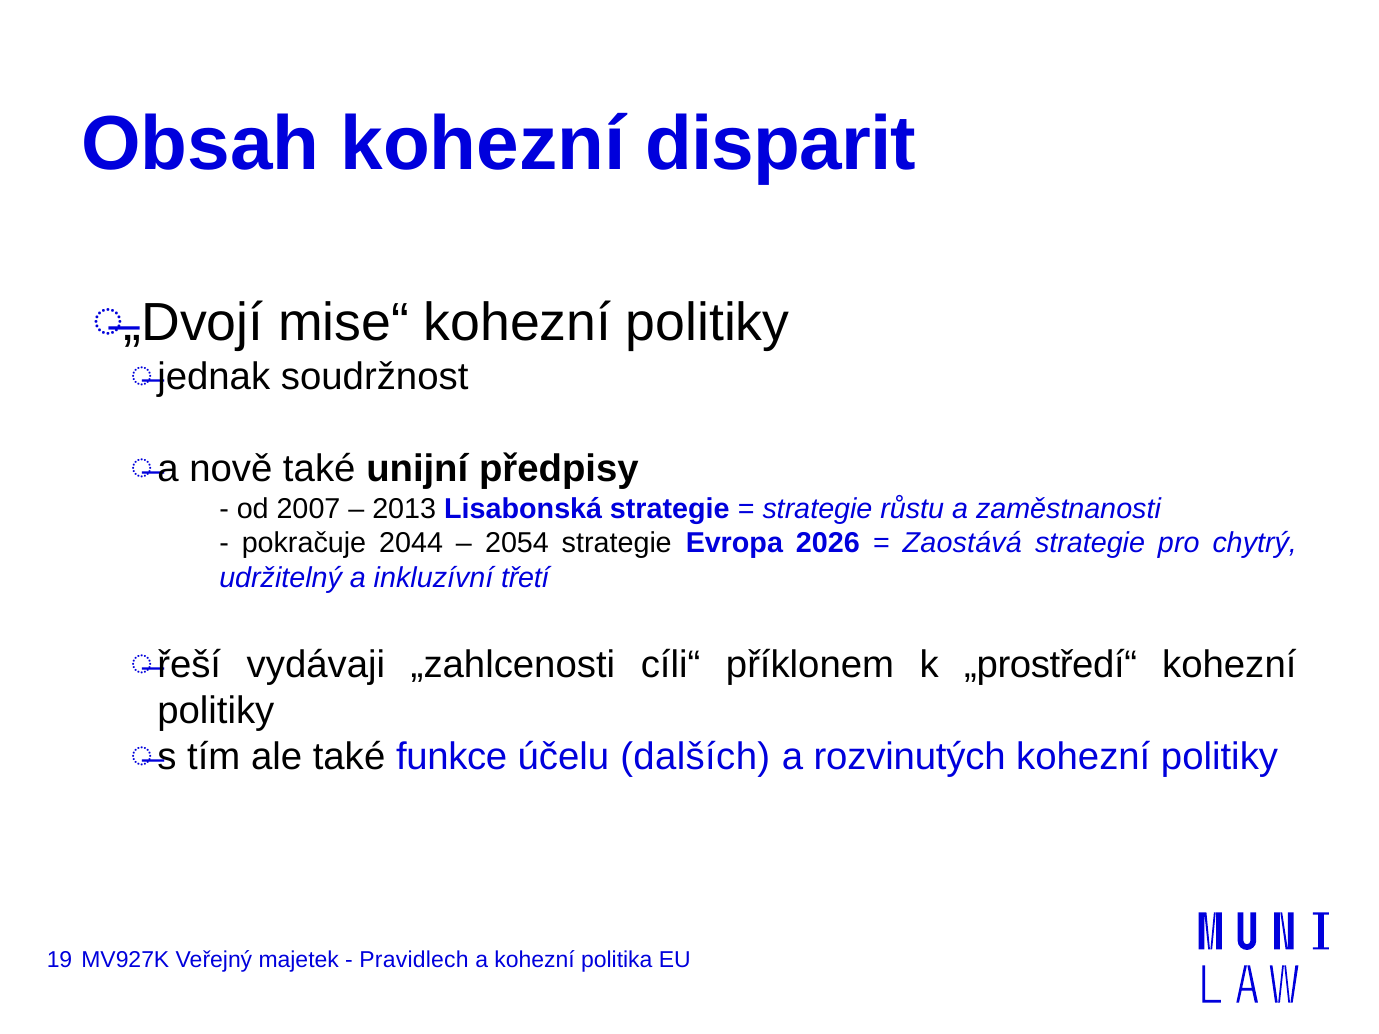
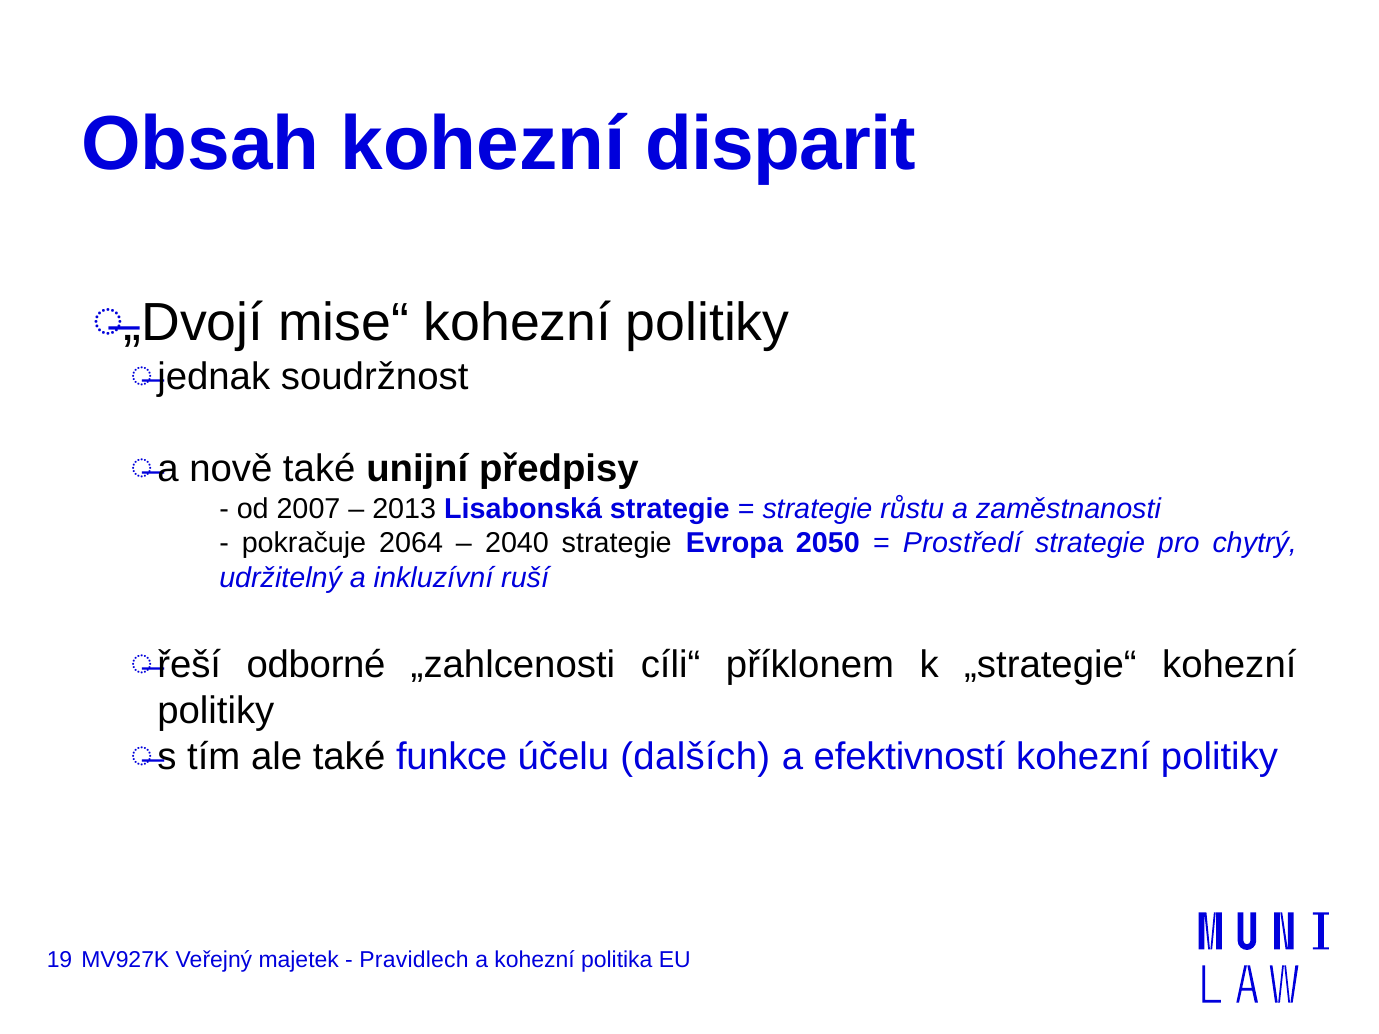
2044: 2044 -> 2064
2054: 2054 -> 2040
2026: 2026 -> 2050
Zaostává: Zaostává -> Prostředí
třetí: třetí -> ruší
vydávaji: vydávaji -> odborné
„prostředí“: „prostředí“ -> „strategie“
rozvinutých: rozvinutých -> efektivností
